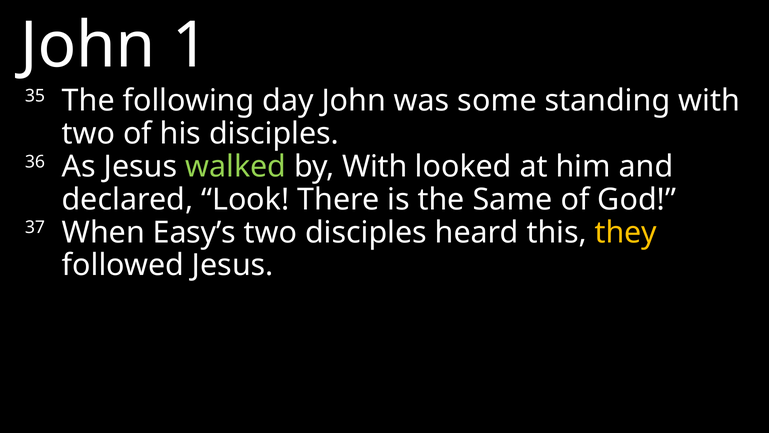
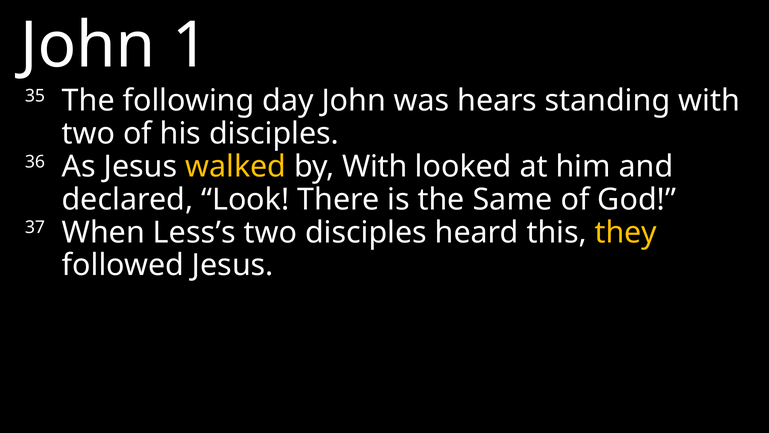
some: some -> hears
walked colour: light green -> yellow
Easy’s: Easy’s -> Less’s
